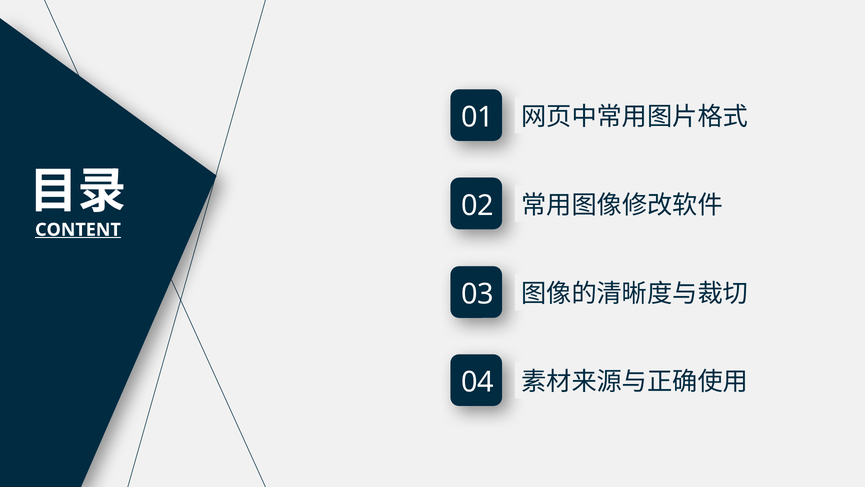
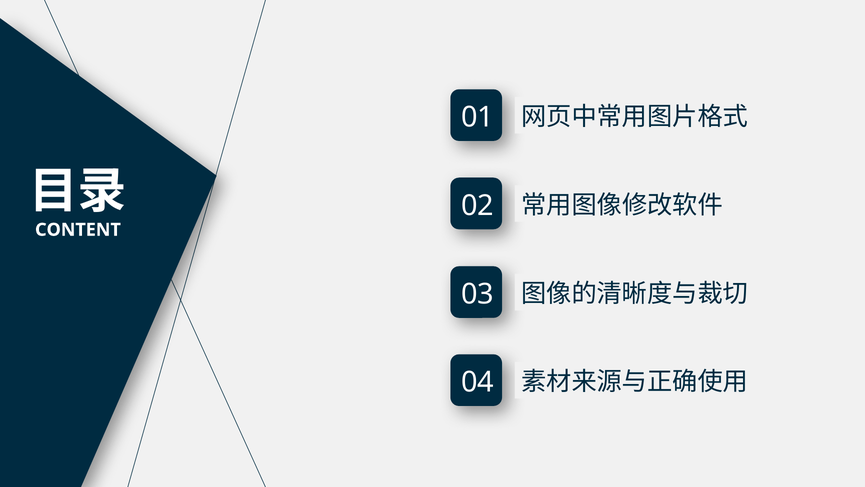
CONTENT underline: present -> none
